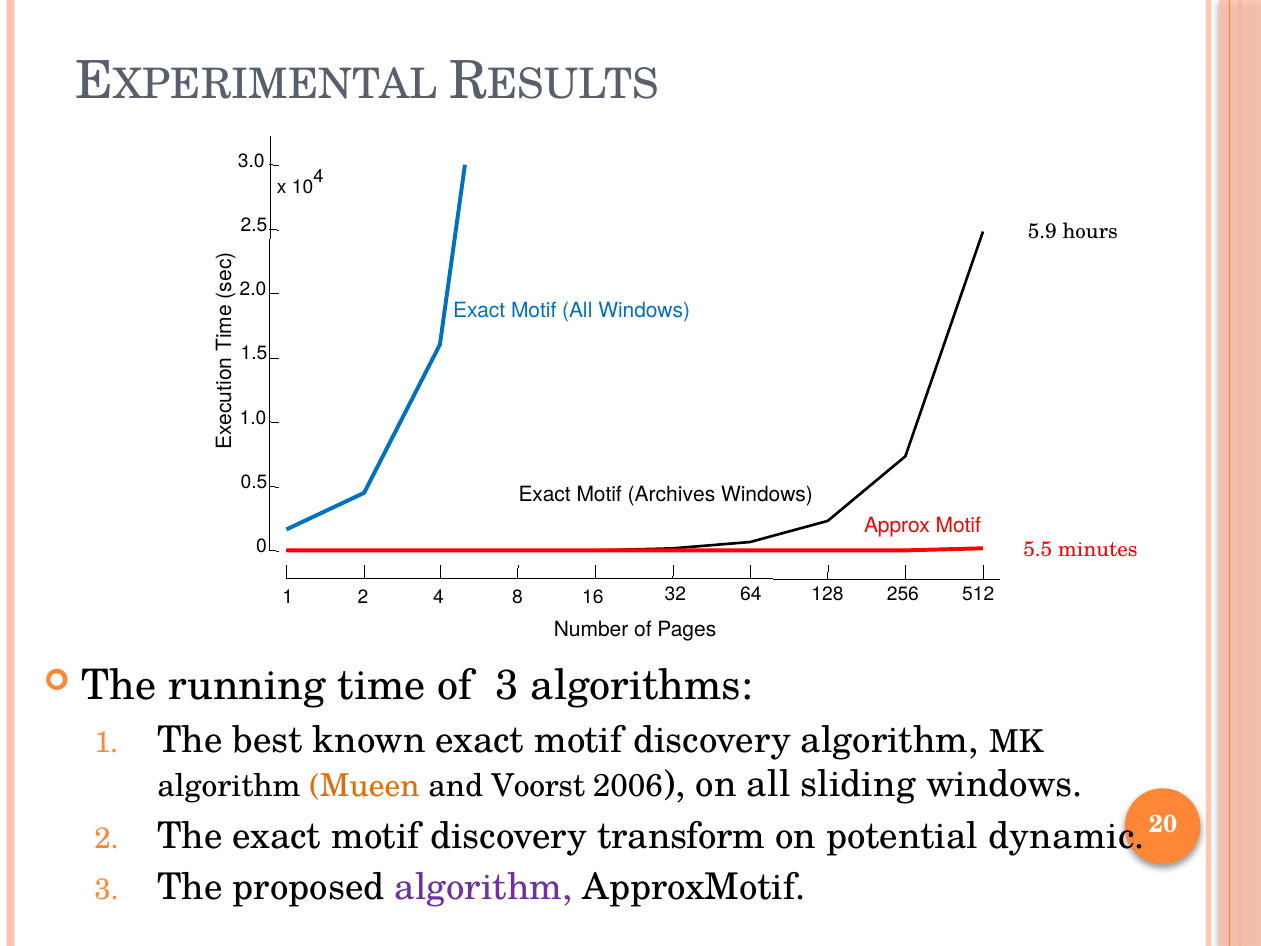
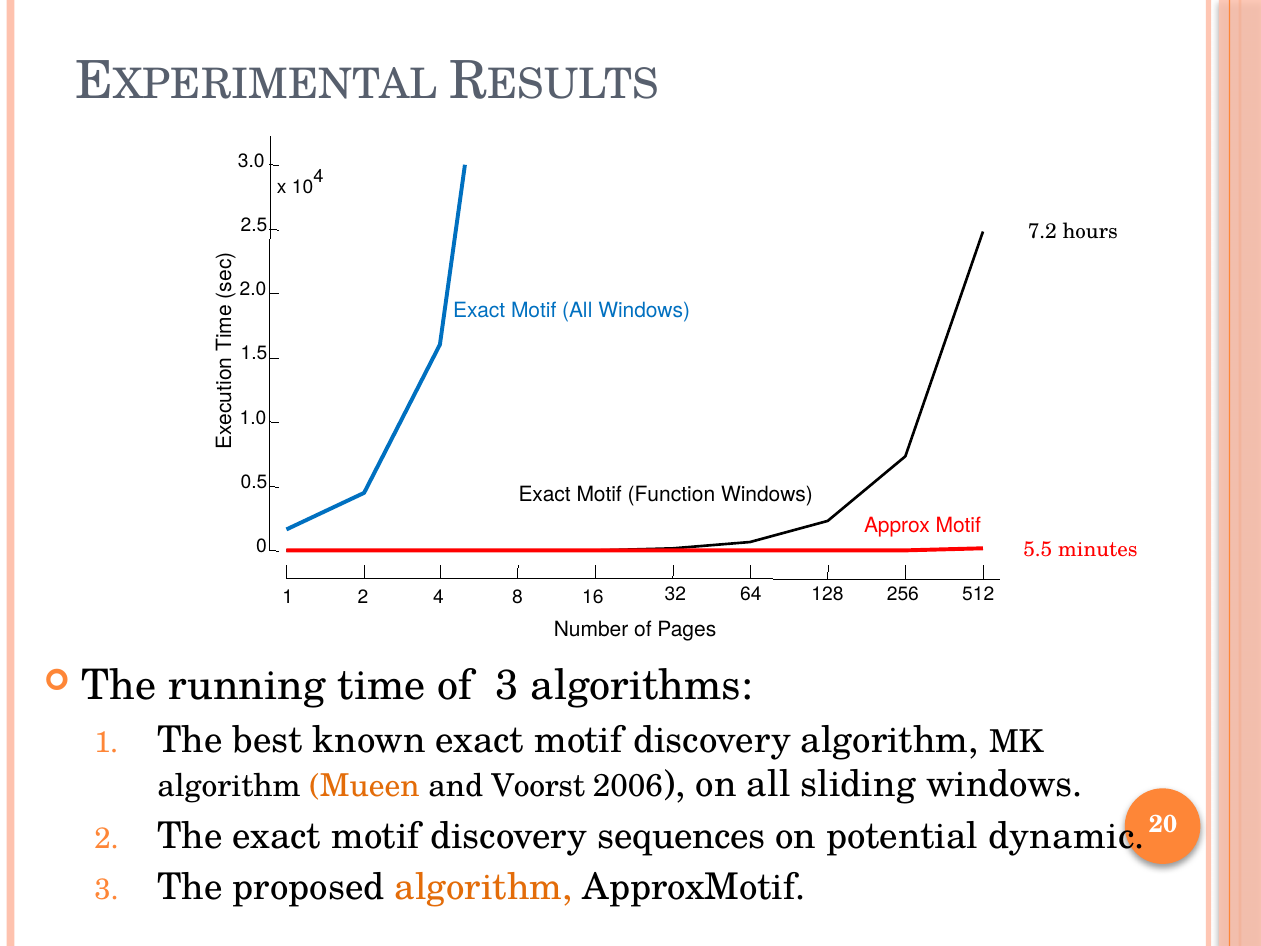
5.9: 5.9 -> 7.2
Archives: Archives -> Function
transform: transform -> sequences
algorithm at (484, 887) colour: purple -> orange
